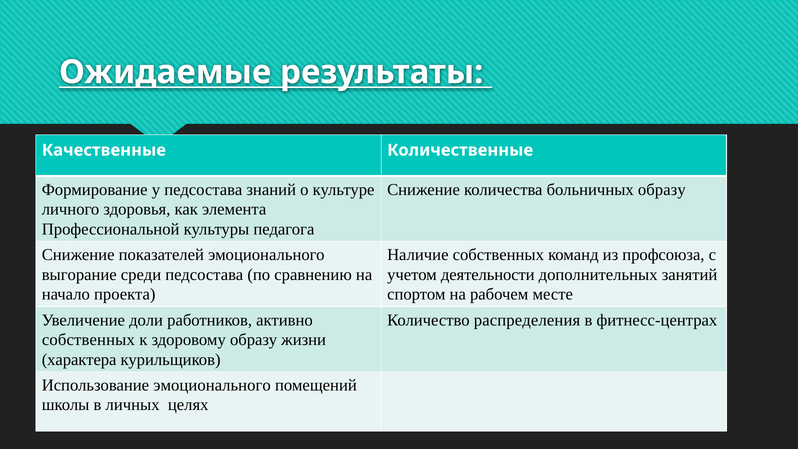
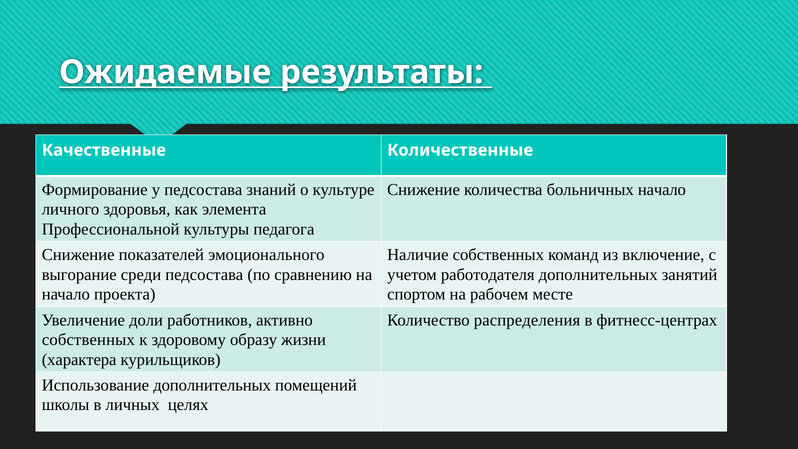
больничных образу: образу -> начало
профсоюза: профсоюза -> включение
деятельности: деятельности -> работодателя
Использование эмоционального: эмоционального -> дополнительных
